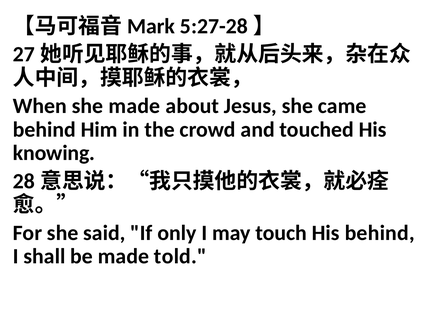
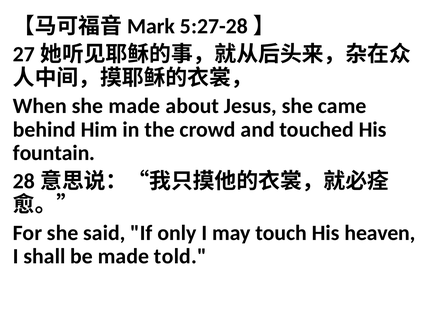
knowing: knowing -> fountain
His behind: behind -> heaven
